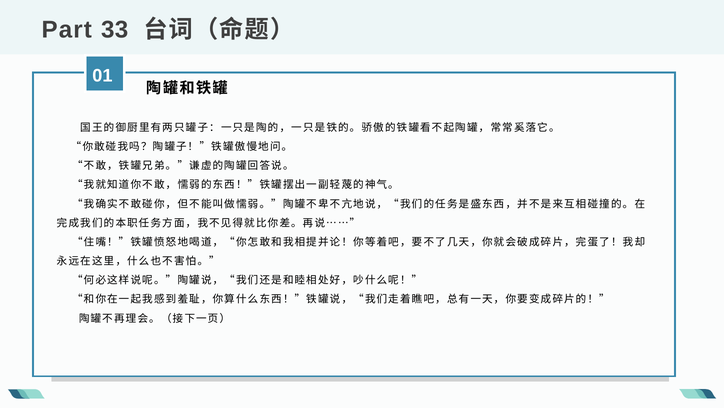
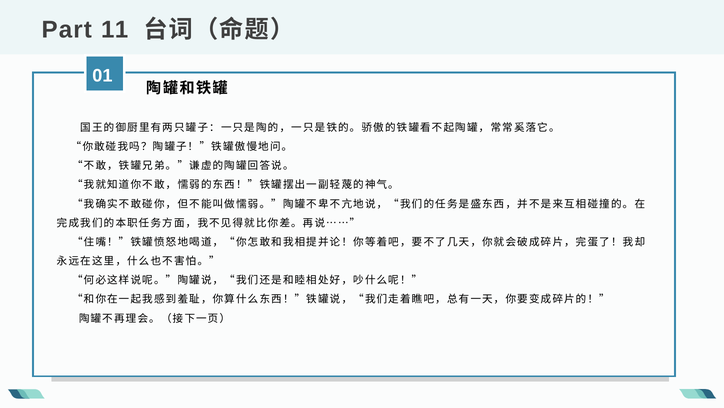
33: 33 -> 11
